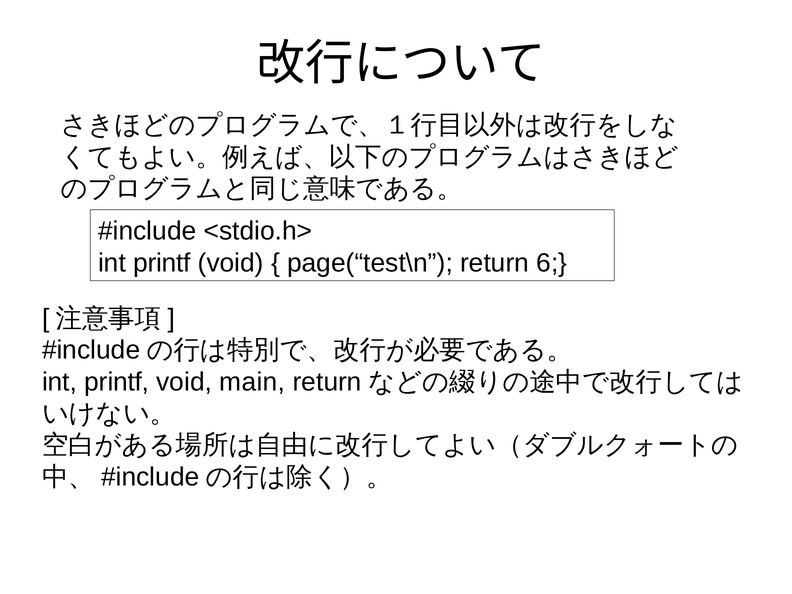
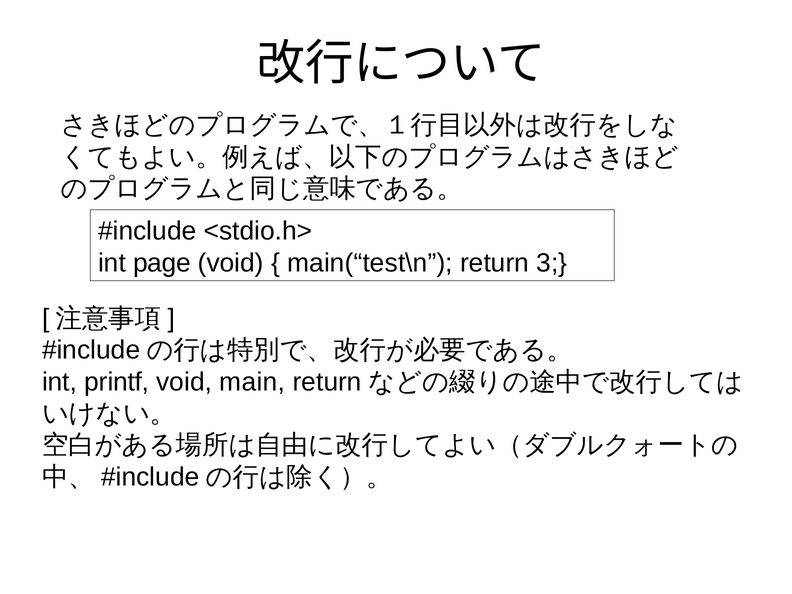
printf at (162, 263): printf -> page
page(“test\n: page(“test\n -> main(“test\n
6: 6 -> 3
